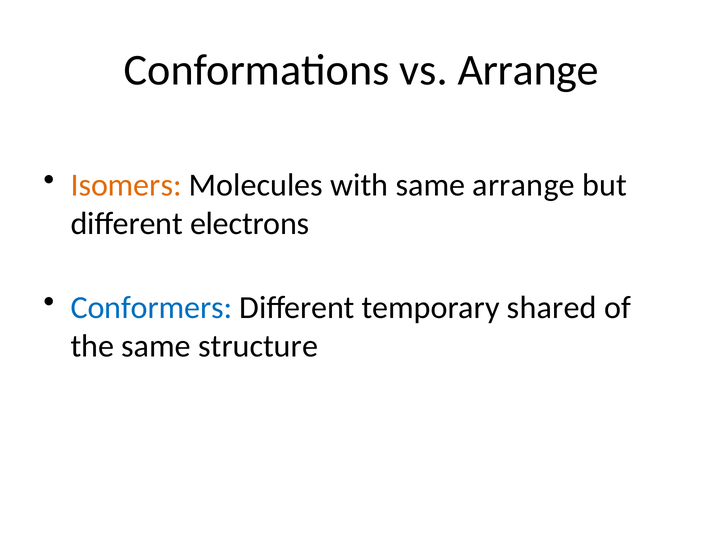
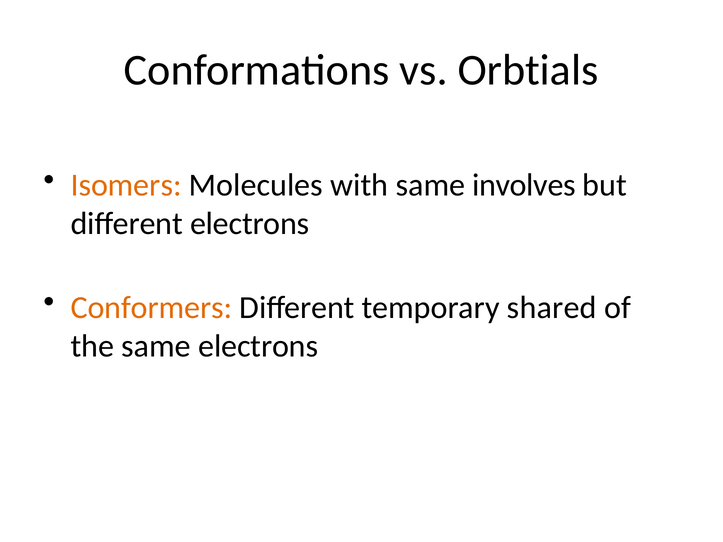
vs Arrange: Arrange -> Orbtials
same arrange: arrange -> involves
Conformers colour: blue -> orange
same structure: structure -> electrons
